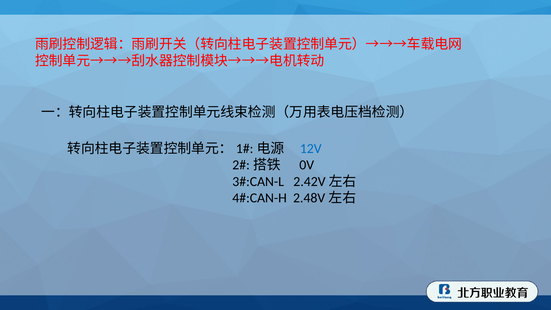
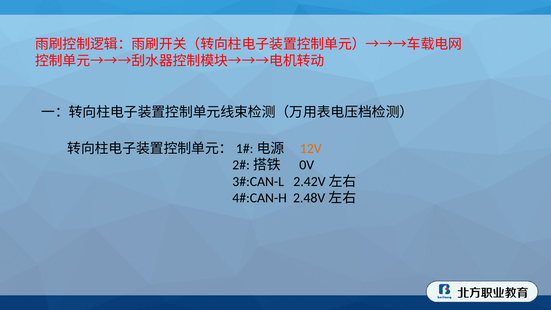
12V colour: blue -> orange
